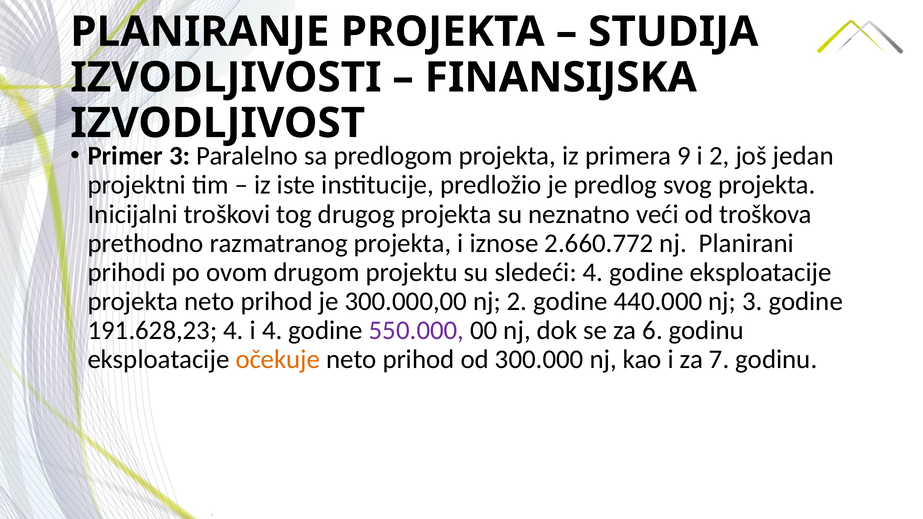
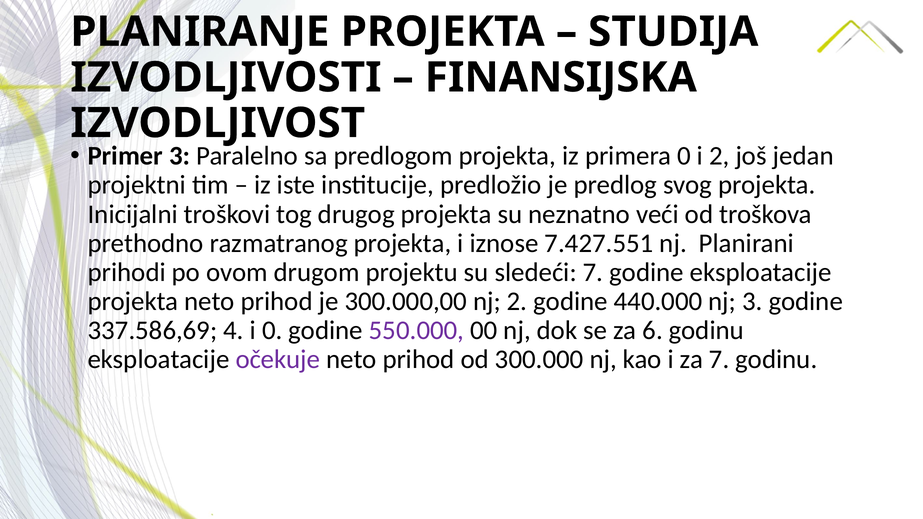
primera 9: 9 -> 0
2.660.772: 2.660.772 -> 7.427.551
sledeći 4: 4 -> 7
191.628,23: 191.628,23 -> 337.586,69
i 4: 4 -> 0
očekuje colour: orange -> purple
